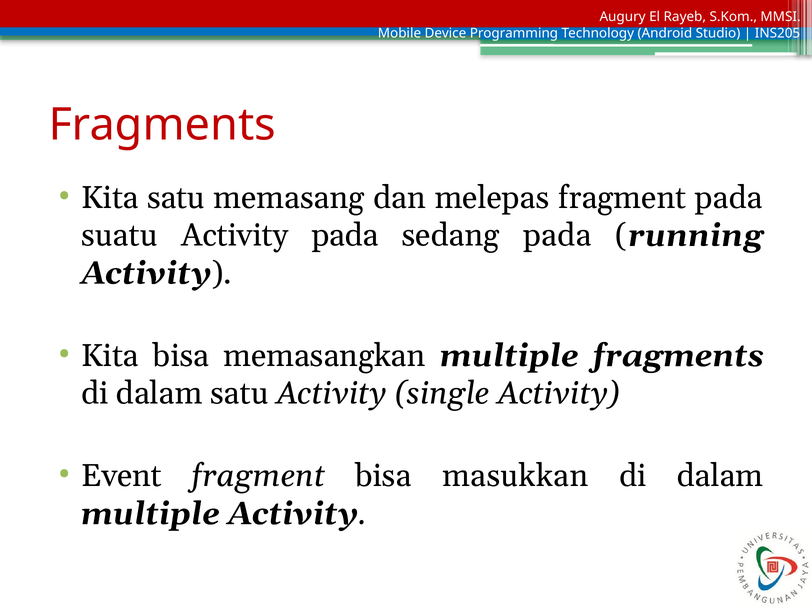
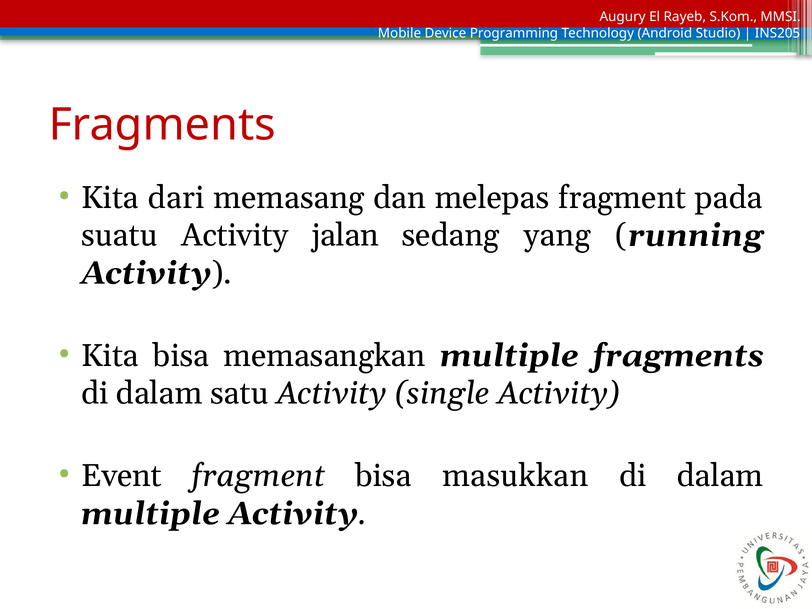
Kita satu: satu -> dari
Activity pada: pada -> jalan
sedang pada: pada -> yang
